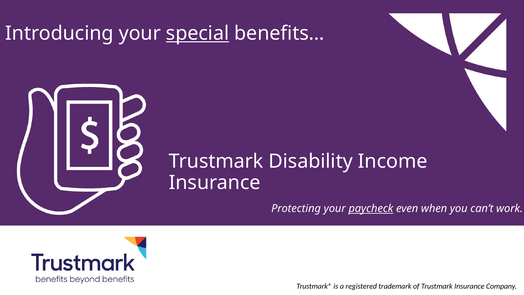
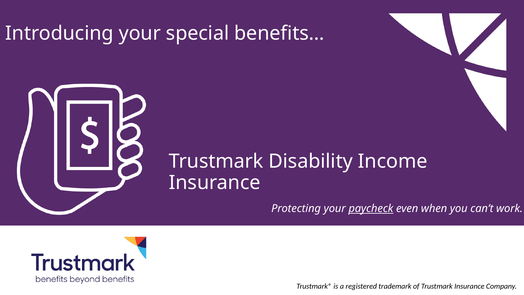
special underline: present -> none
